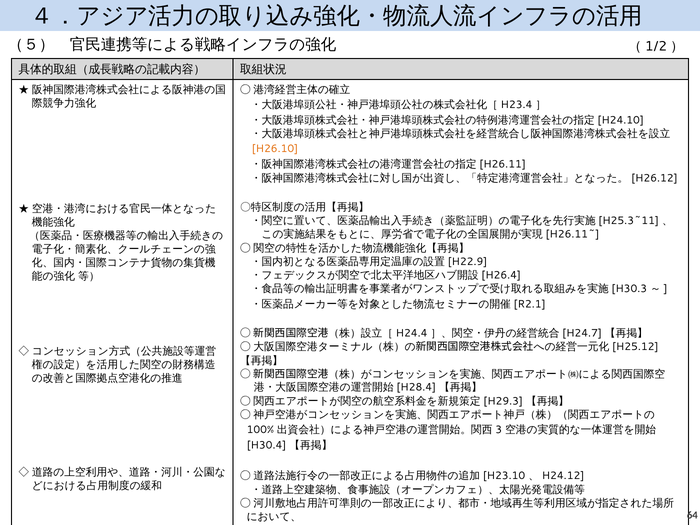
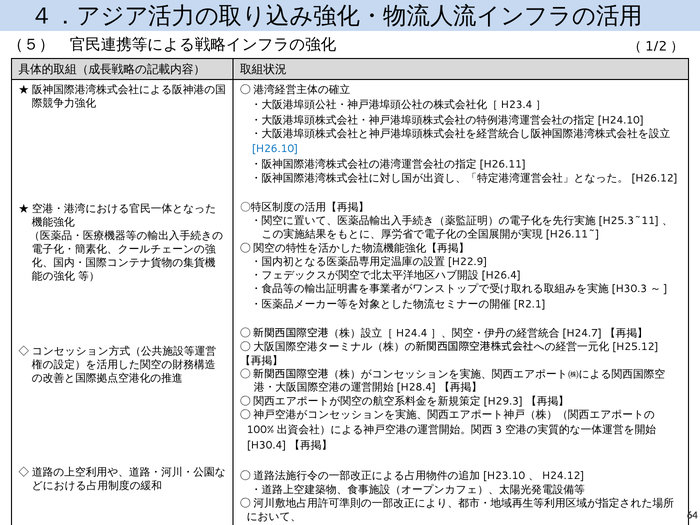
H26.10 colour: orange -> blue
